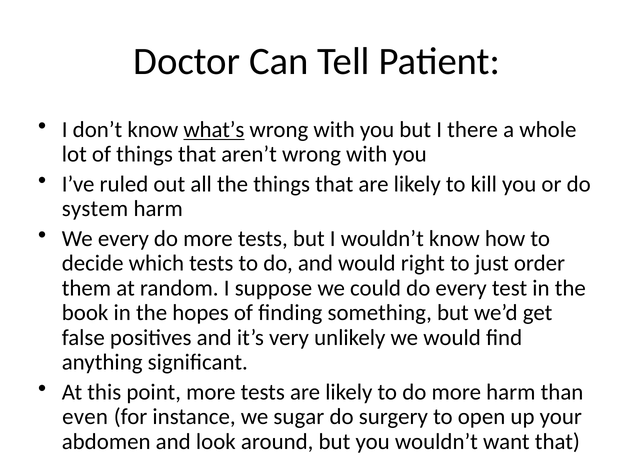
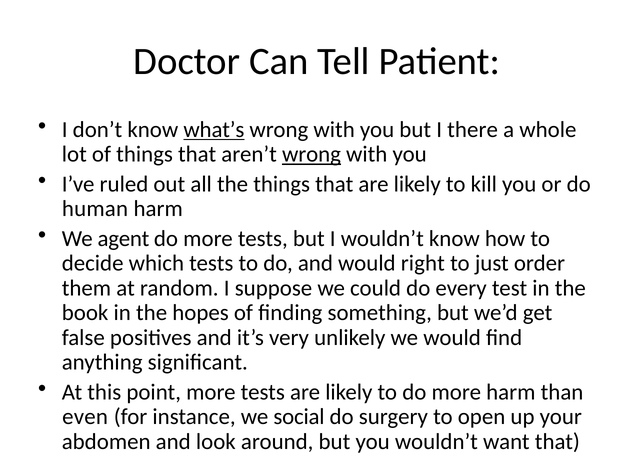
wrong at (311, 154) underline: none -> present
system: system -> human
We every: every -> agent
sugar: sugar -> social
